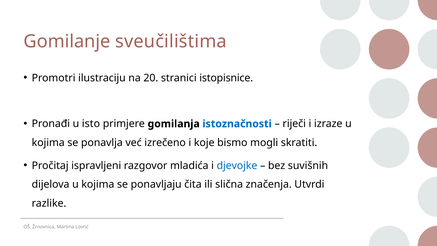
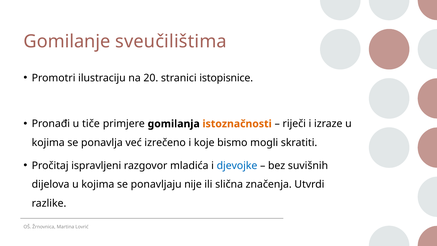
isto: isto -> tiče
istoznačnosti colour: blue -> orange
čita: čita -> nije
